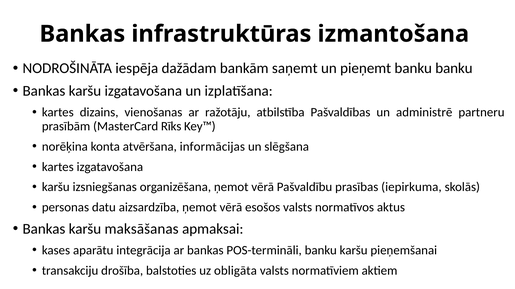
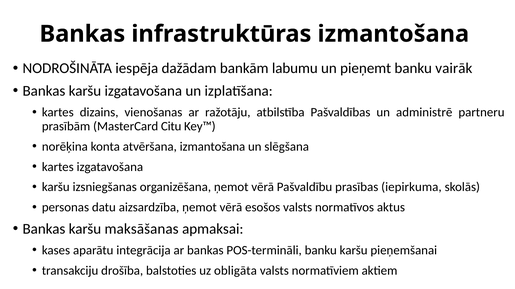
saņemt: saņemt -> labumu
banku banku: banku -> vairāk
Rīks: Rīks -> Citu
atvēršana informācijas: informācijas -> izmantošana
